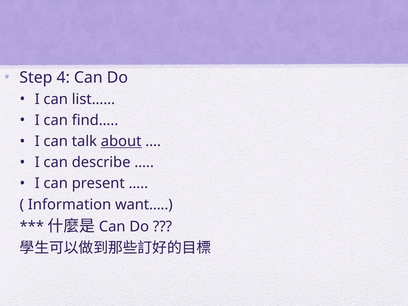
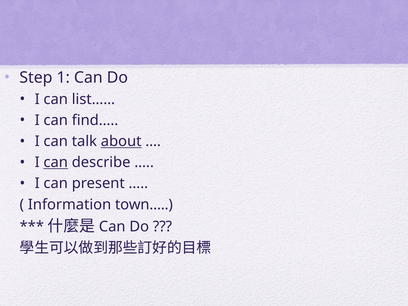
4: 4 -> 1
can at (56, 162) underline: none -> present
want…: want… -> town…
